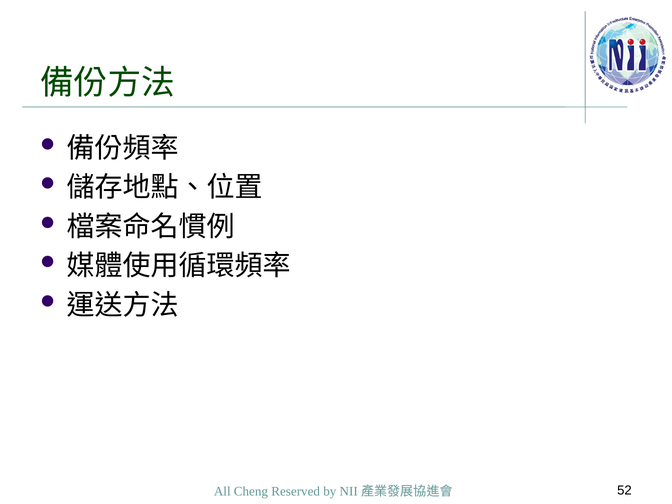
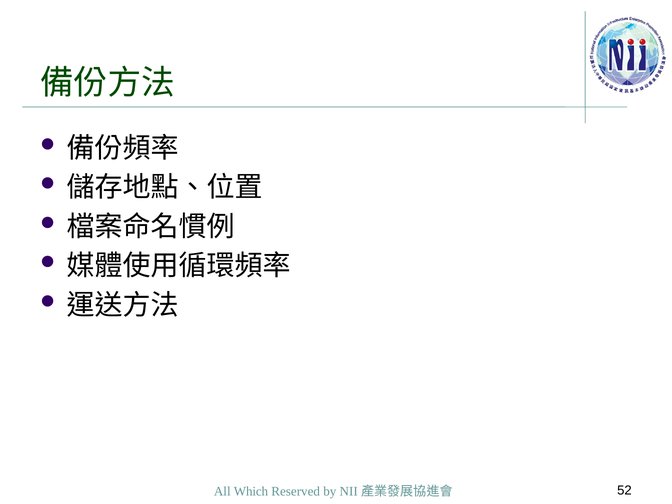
Cheng: Cheng -> Which
